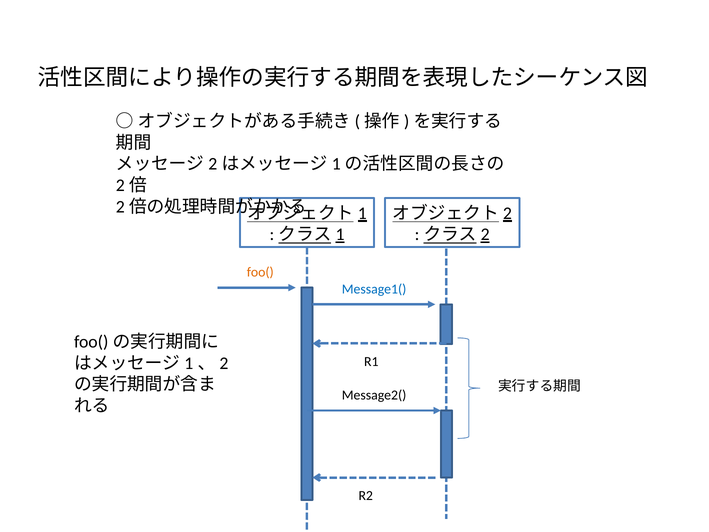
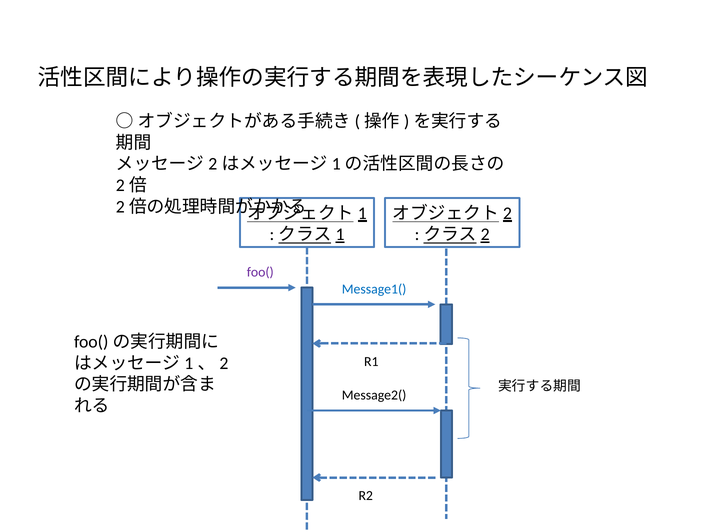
foo( colour: orange -> purple
